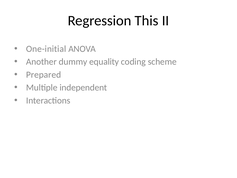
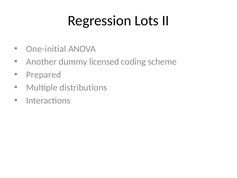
This: This -> Lots
equality: equality -> licensed
independent: independent -> distributions
